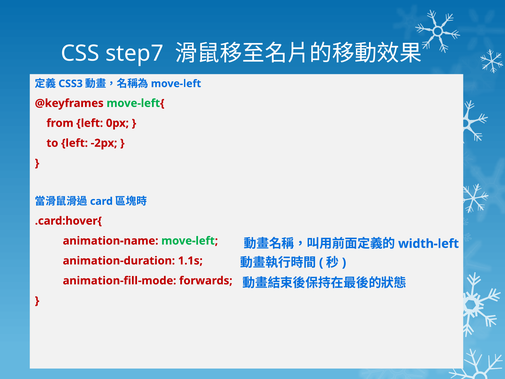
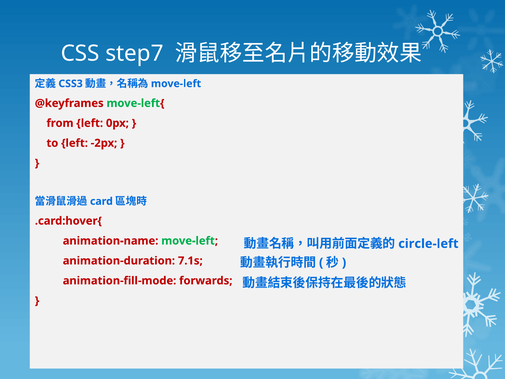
width-left: width-left -> circle-left
1.1s: 1.1s -> 7.1s
